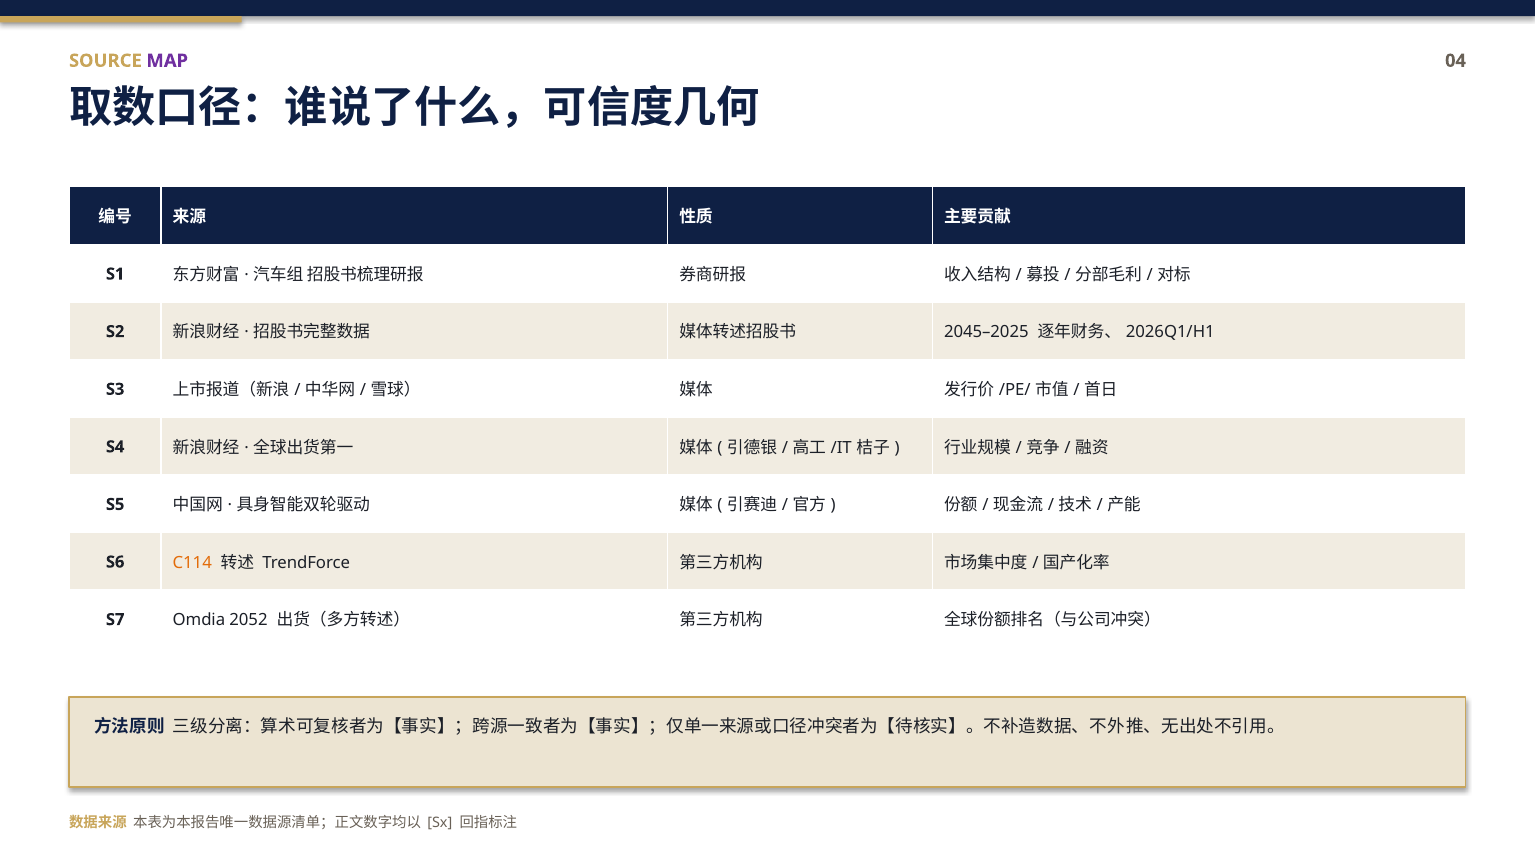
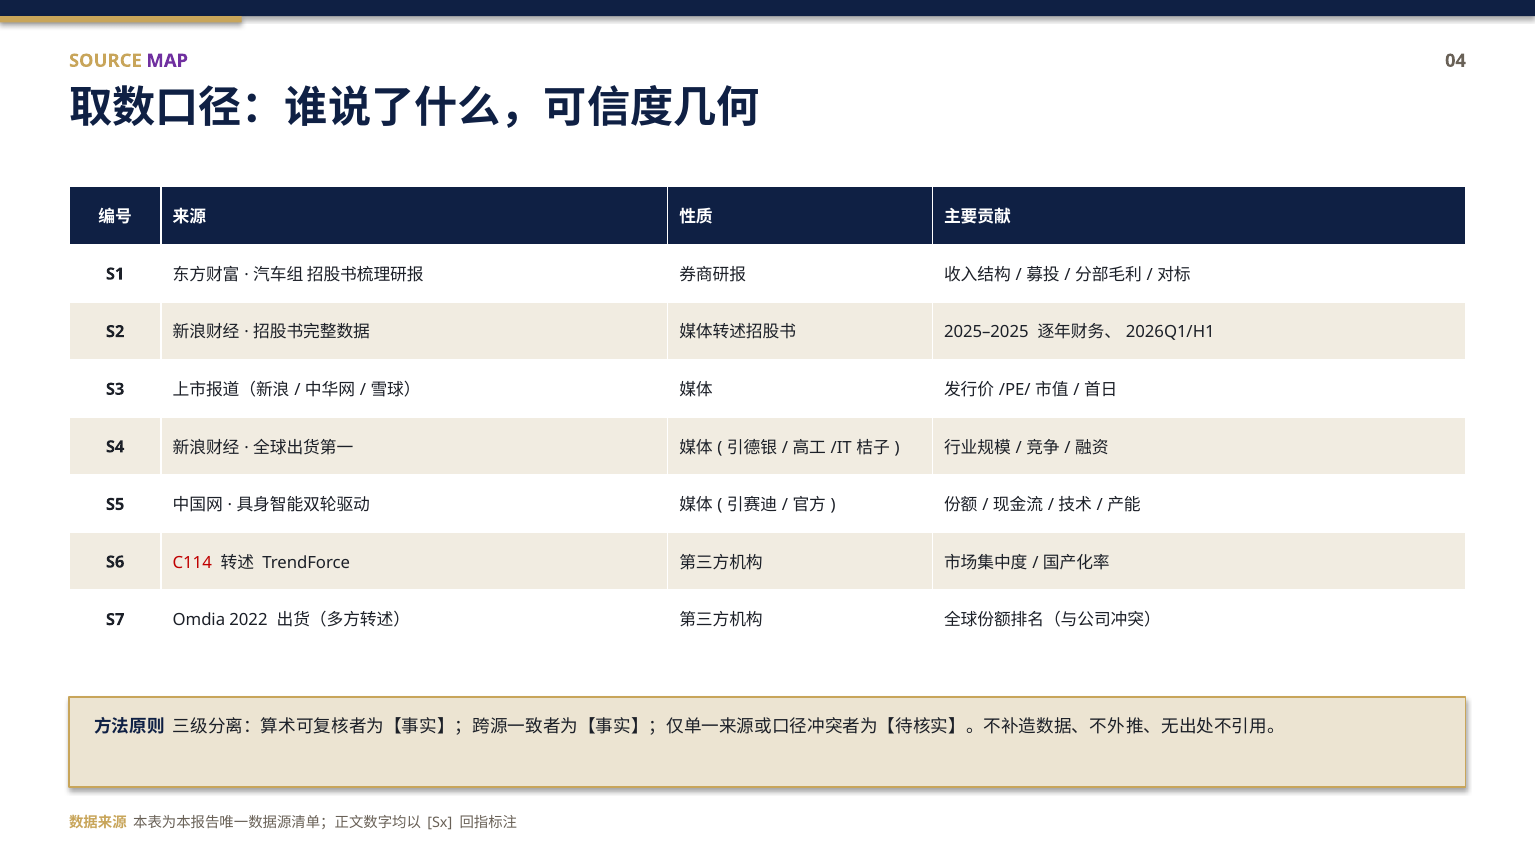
2045–2025: 2045–2025 -> 2025–2025
C114 colour: orange -> red
2052: 2052 -> 2022
